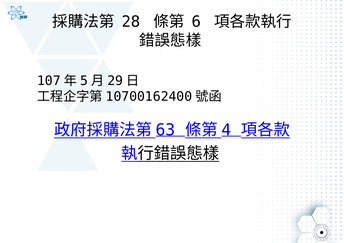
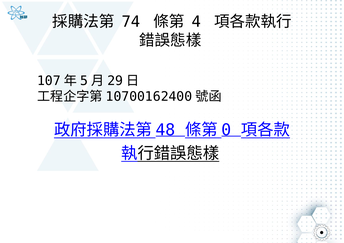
28: 28 -> 74
6: 6 -> 4
63: 63 -> 48
4: 4 -> 0
